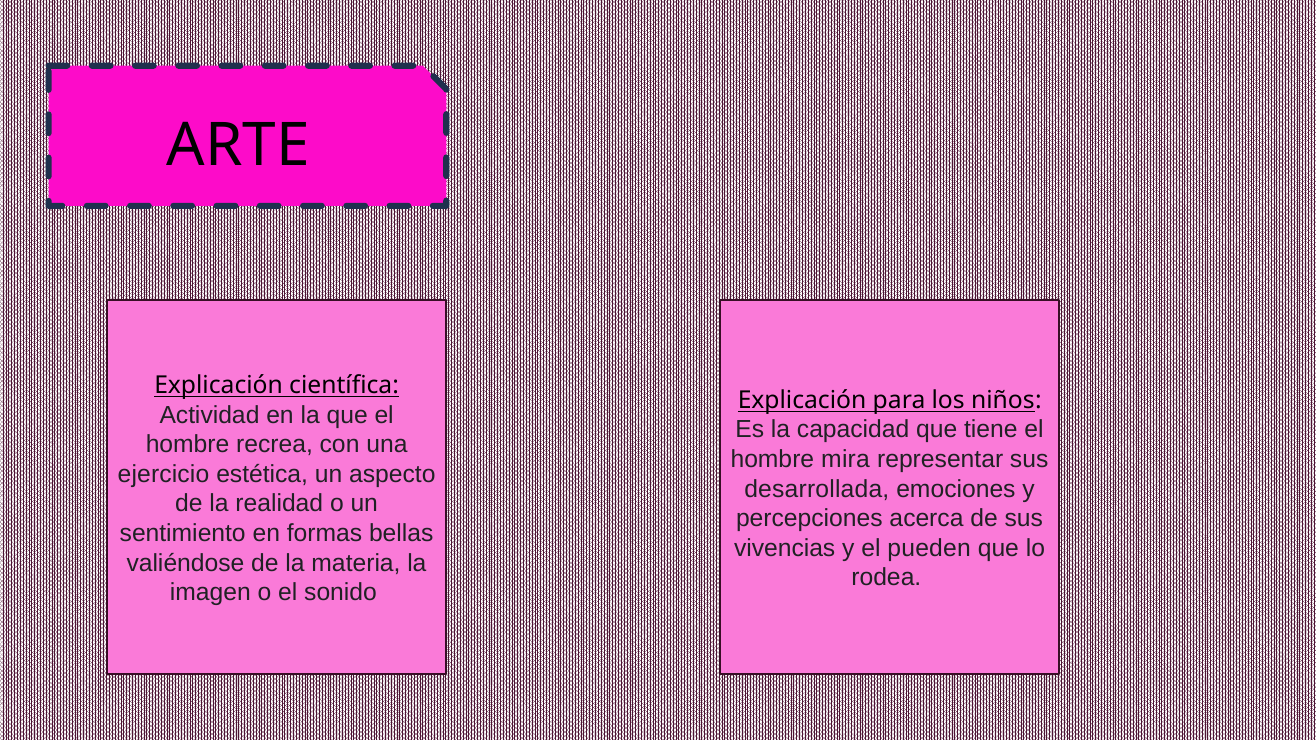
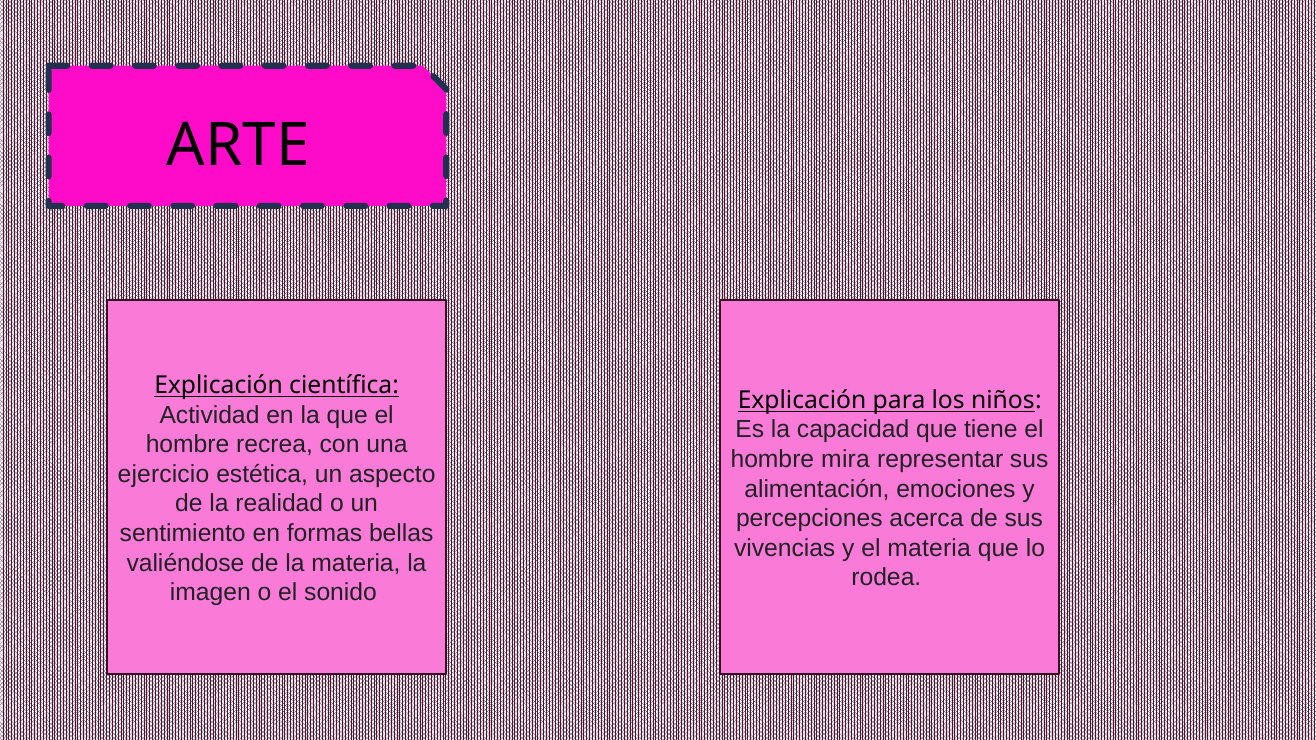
desarrollada: desarrollada -> alimentación
el pueden: pueden -> materia
